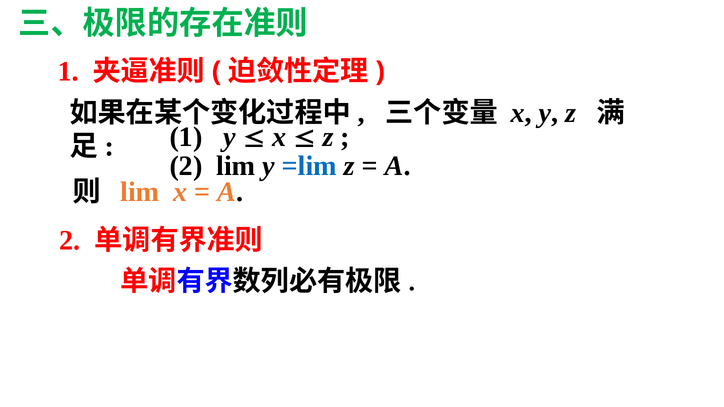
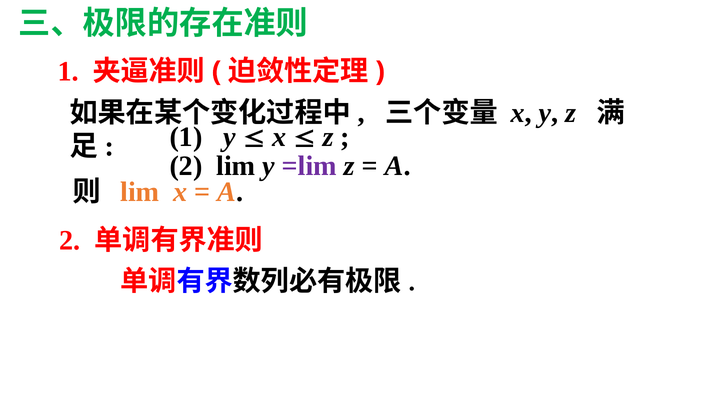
=lim colour: blue -> purple
